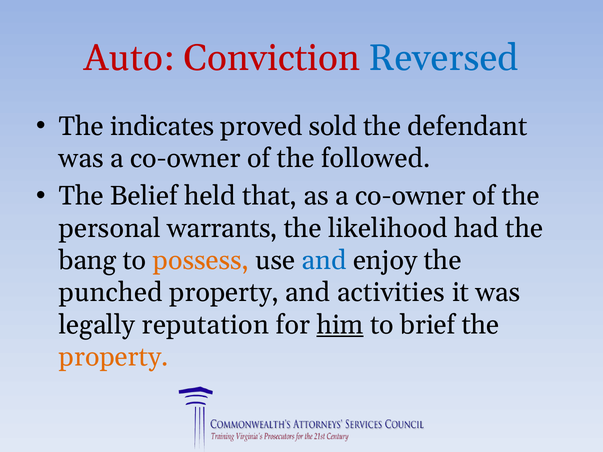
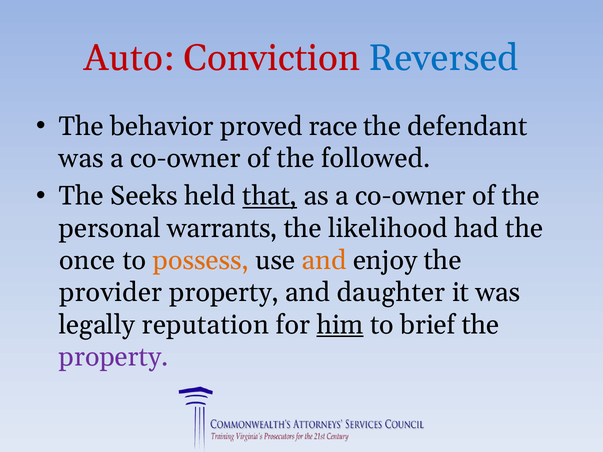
indicates: indicates -> behavior
sold: sold -> race
Belief: Belief -> Seeks
that underline: none -> present
bang: bang -> once
and at (324, 261) colour: blue -> orange
punched: punched -> provider
activities: activities -> daughter
property at (114, 357) colour: orange -> purple
